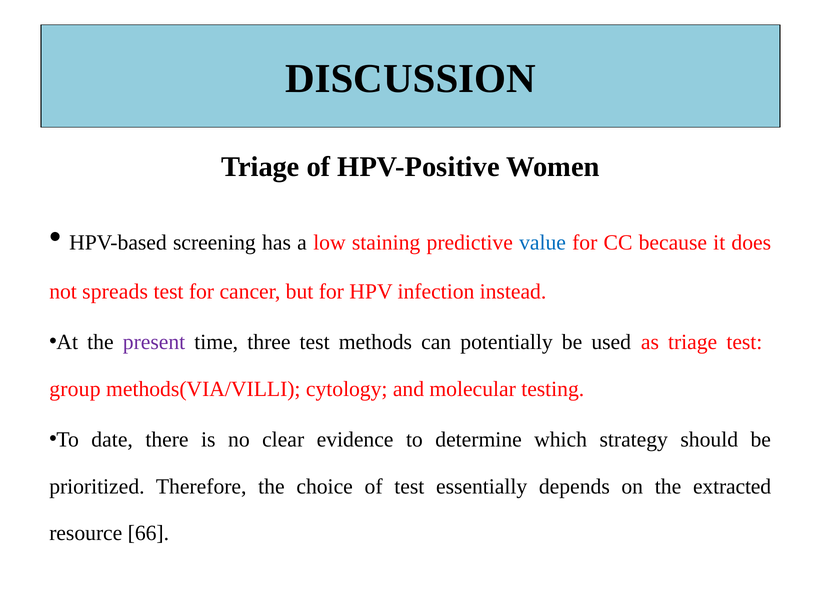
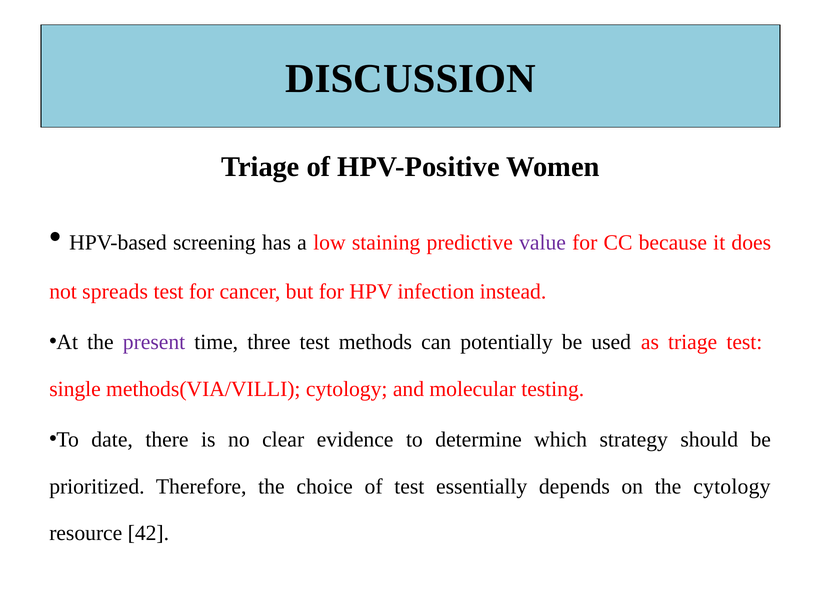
value colour: blue -> purple
group: group -> single
the extracted: extracted -> cytology
66: 66 -> 42
